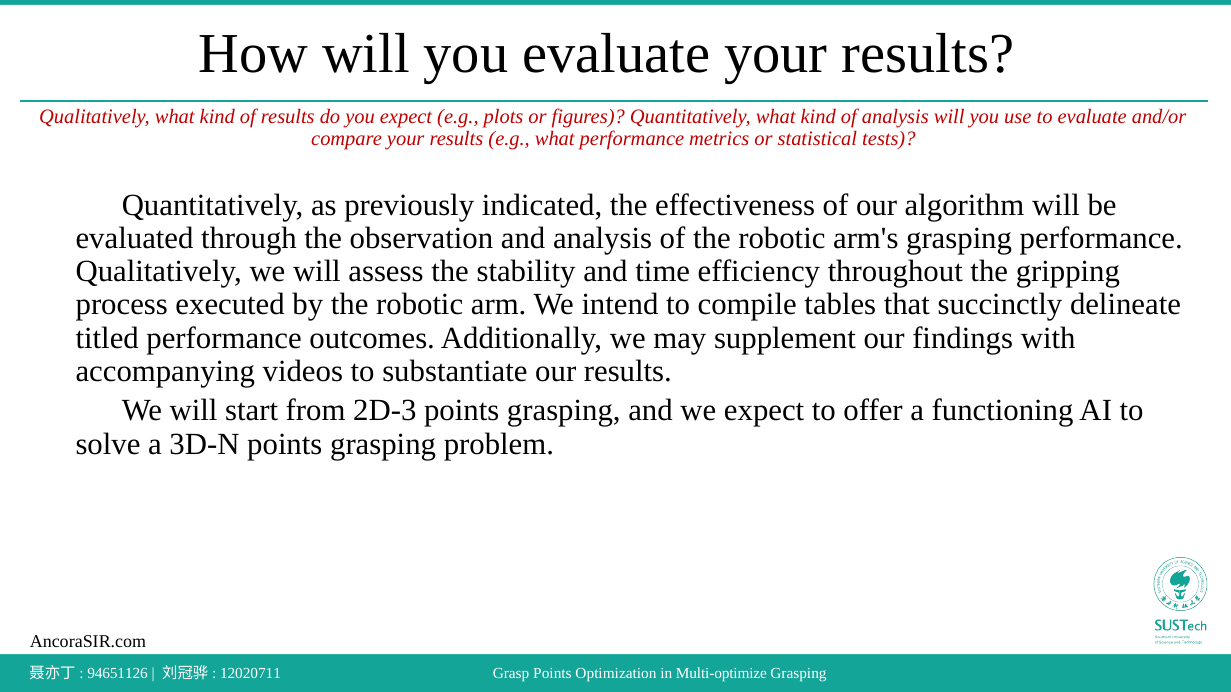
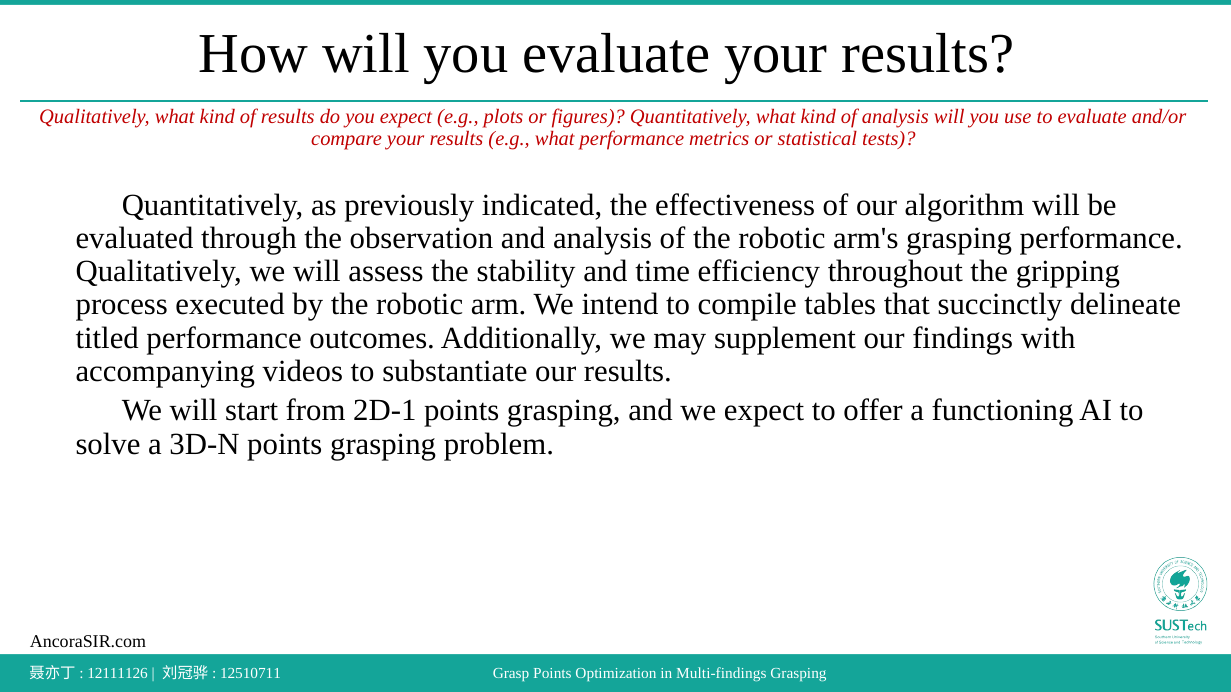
2D-3: 2D-3 -> 2D-1
94651126: 94651126 -> 12111126
12020711: 12020711 -> 12510711
Multi-optimize: Multi-optimize -> Multi-findings
